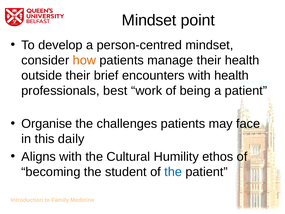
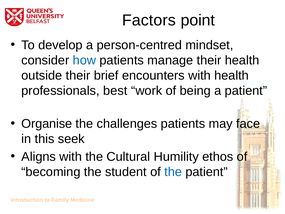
Mindset at (149, 20): Mindset -> Factors
how colour: orange -> blue
daily: daily -> seek
